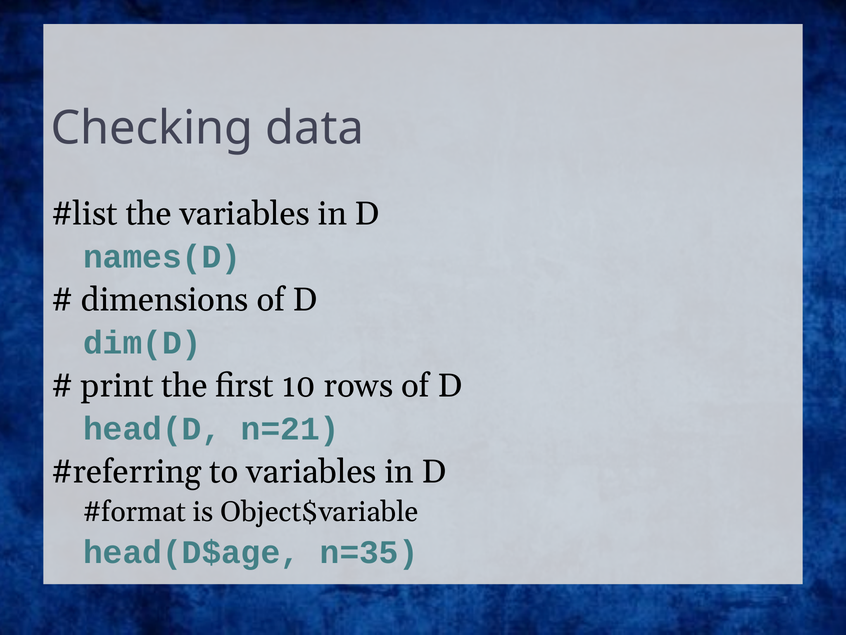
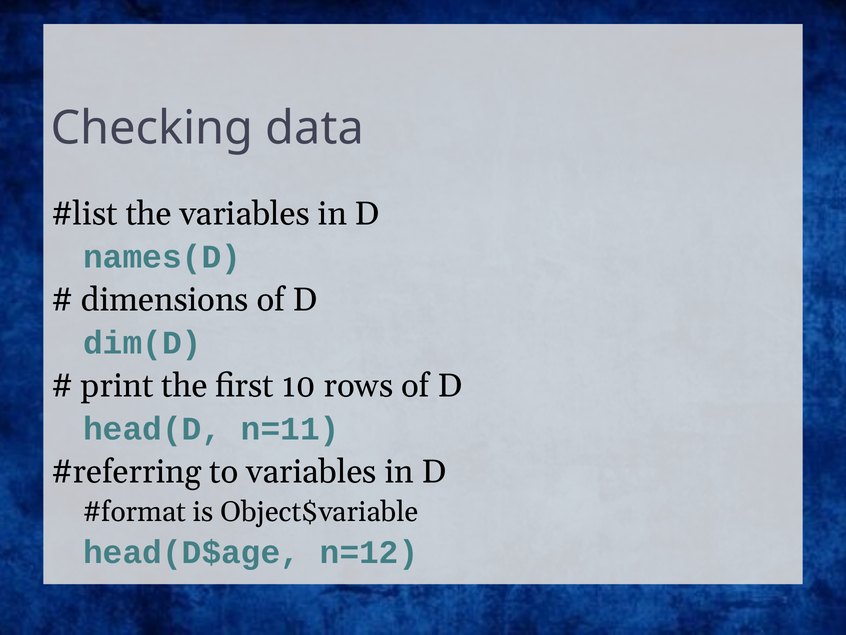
n=21: n=21 -> n=11
n=35: n=35 -> n=12
